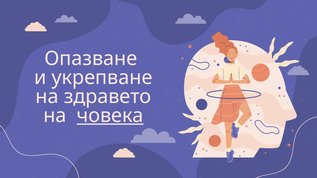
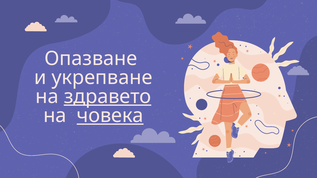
здравето underline: none -> present
